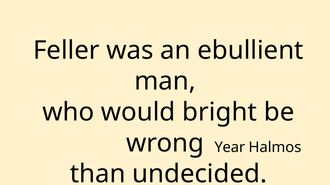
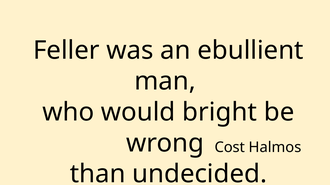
Year: Year -> Cost
